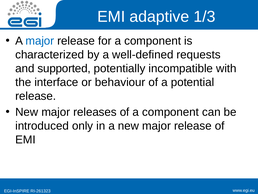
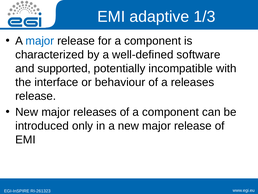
requests: requests -> software
a potential: potential -> releases
